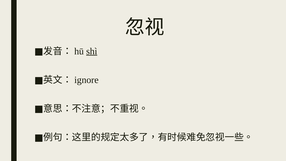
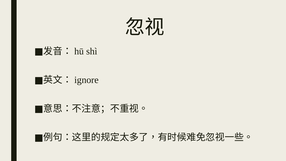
shì underline: present -> none
